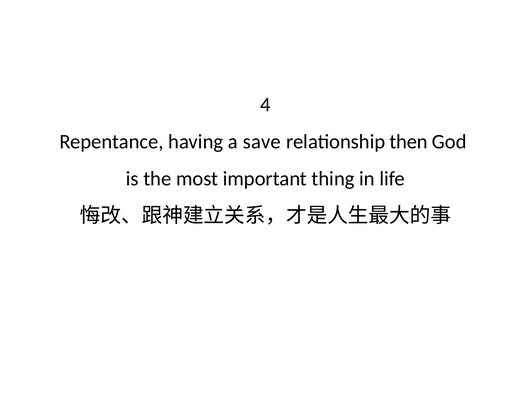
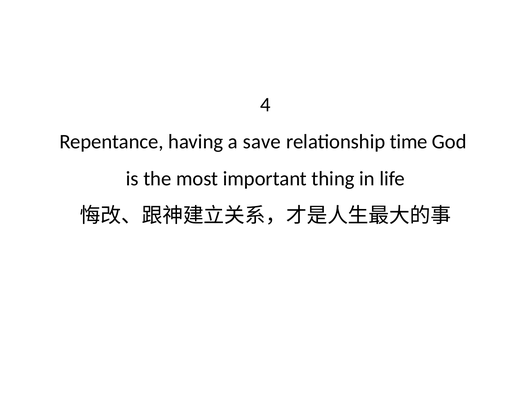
then: then -> time
